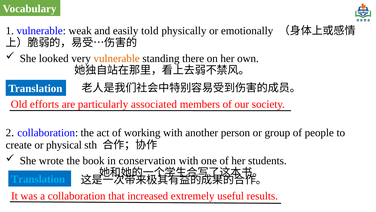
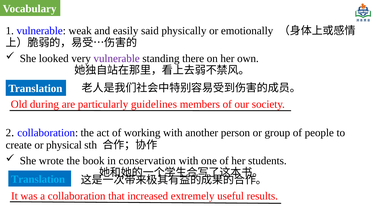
told: told -> said
vulnerable at (117, 58) colour: orange -> purple
efforts: efforts -> during
associated: associated -> guidelines
